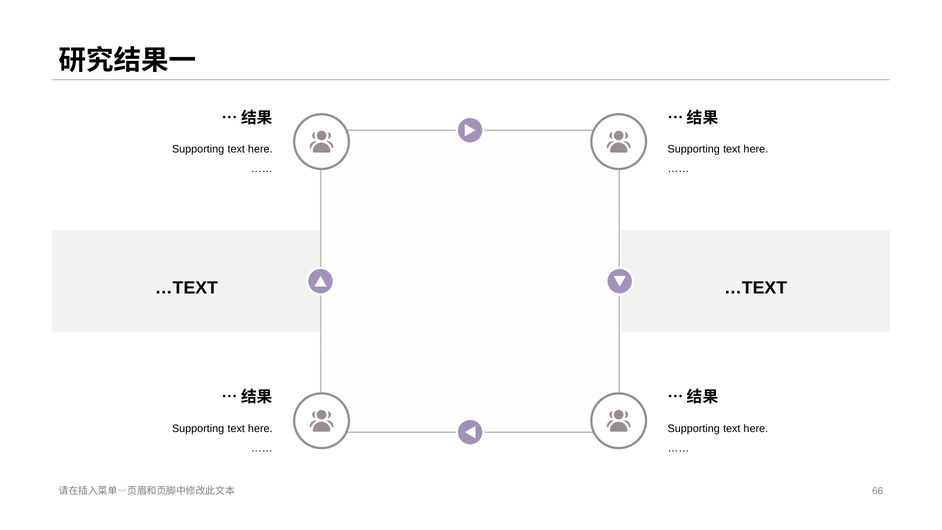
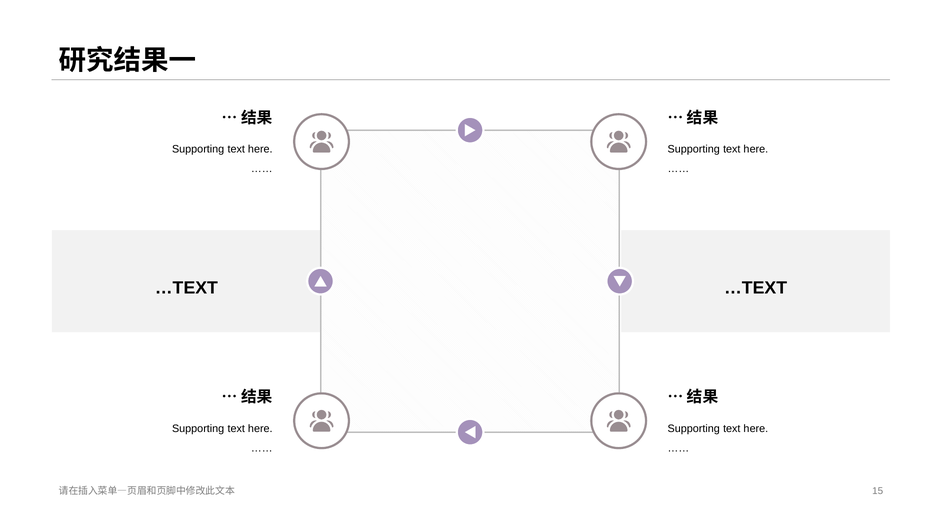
66: 66 -> 15
